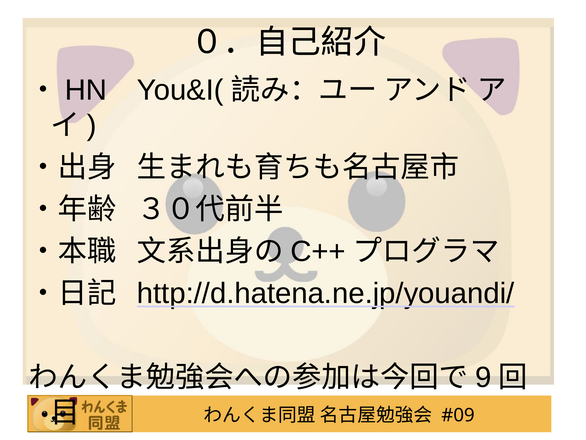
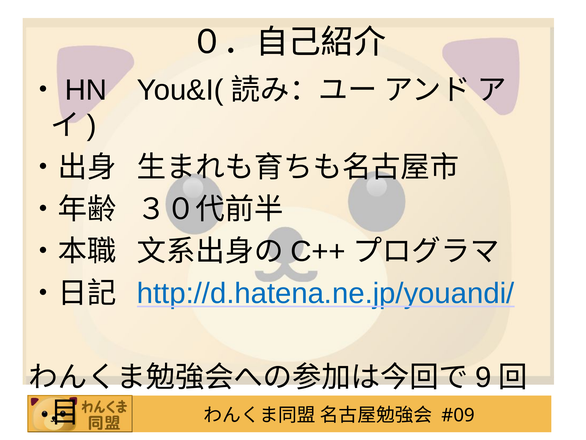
http://d.hatena.ne.jp/youandi/ colour: black -> blue
